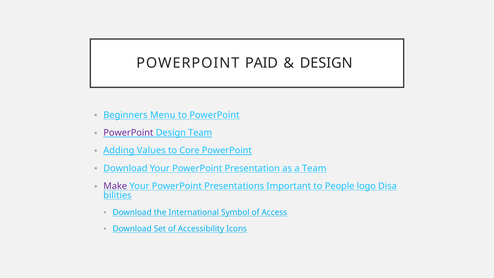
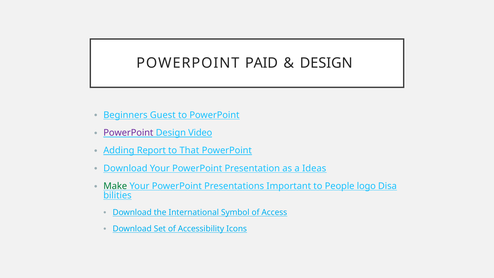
Menu: Menu -> Guest
Design Team: Team -> Video
Values: Values -> Report
Core: Core -> That
a Team: Team -> Ideas
Make colour: purple -> green
